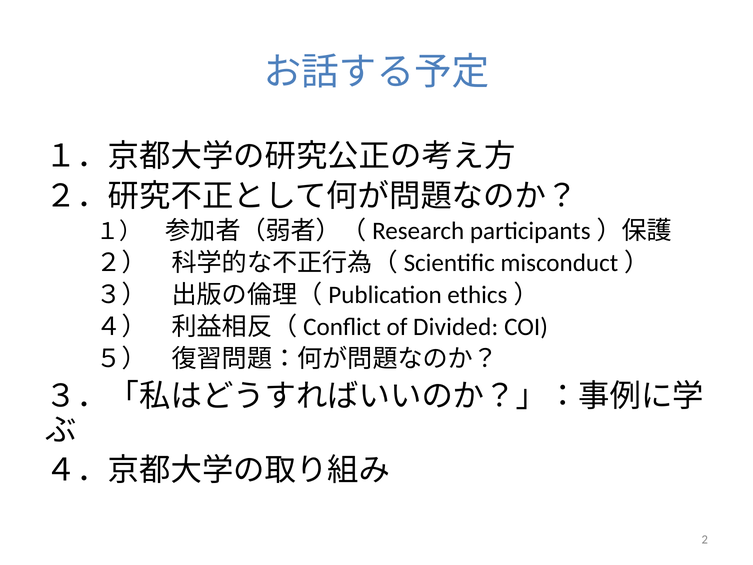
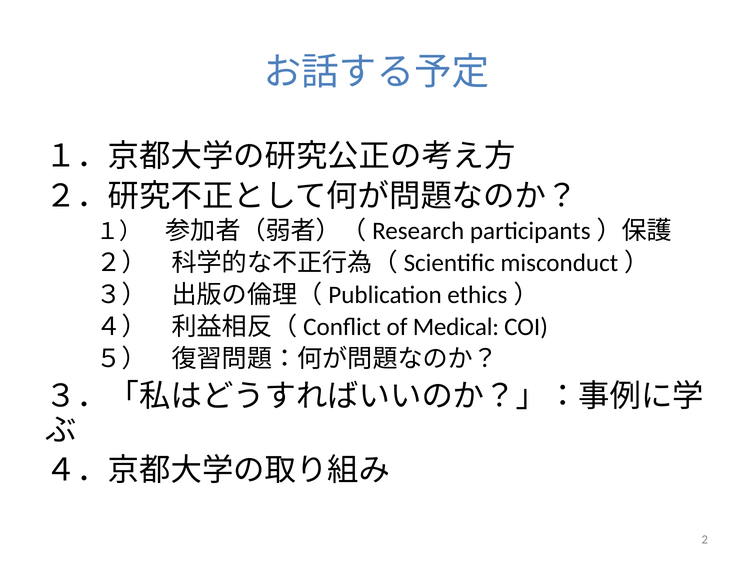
Divided: Divided -> Medical
